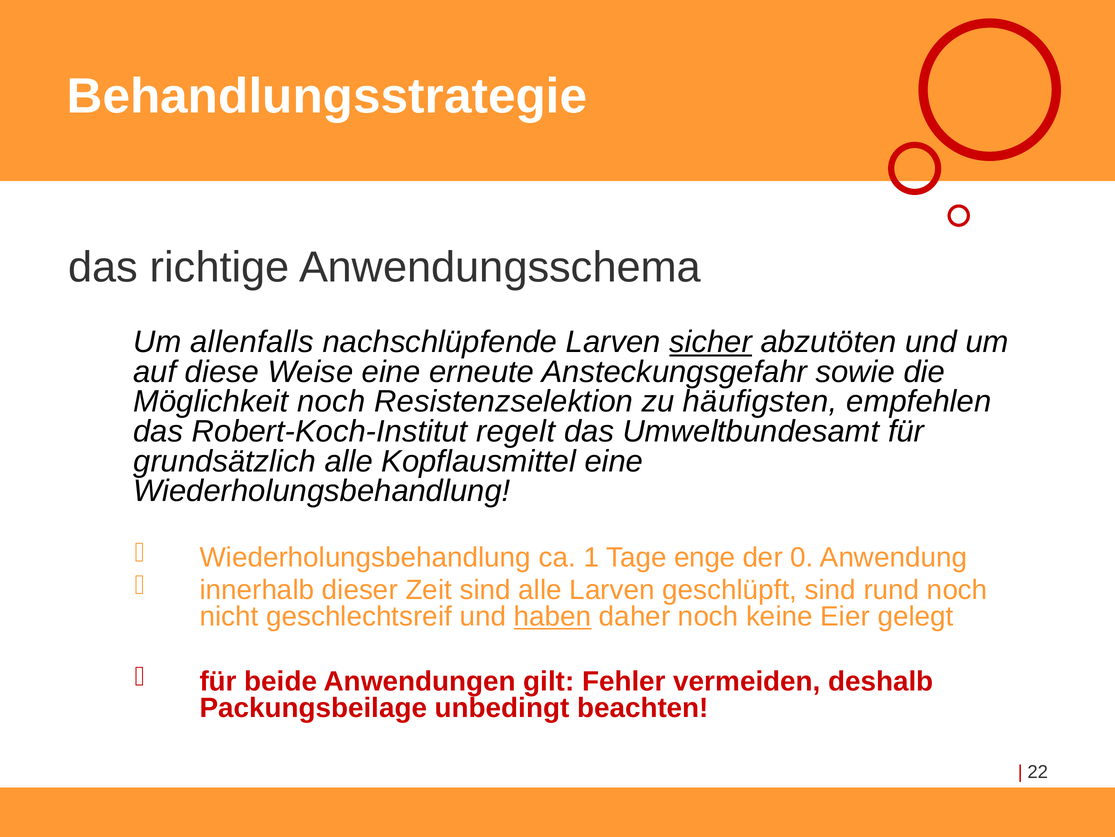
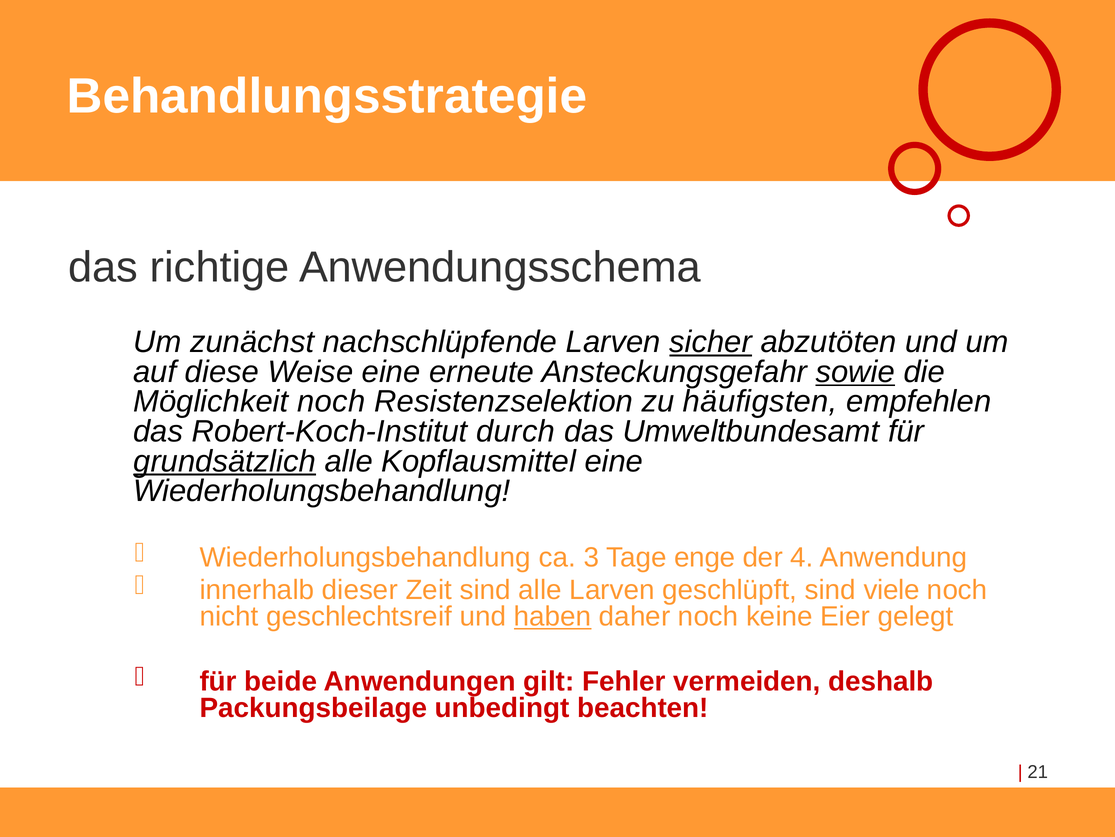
allenfalls: allenfalls -> zunächst
sowie underline: none -> present
regelt: regelt -> durch
grundsätzlich underline: none -> present
1: 1 -> 3
0: 0 -> 4
rund: rund -> viele
22: 22 -> 21
